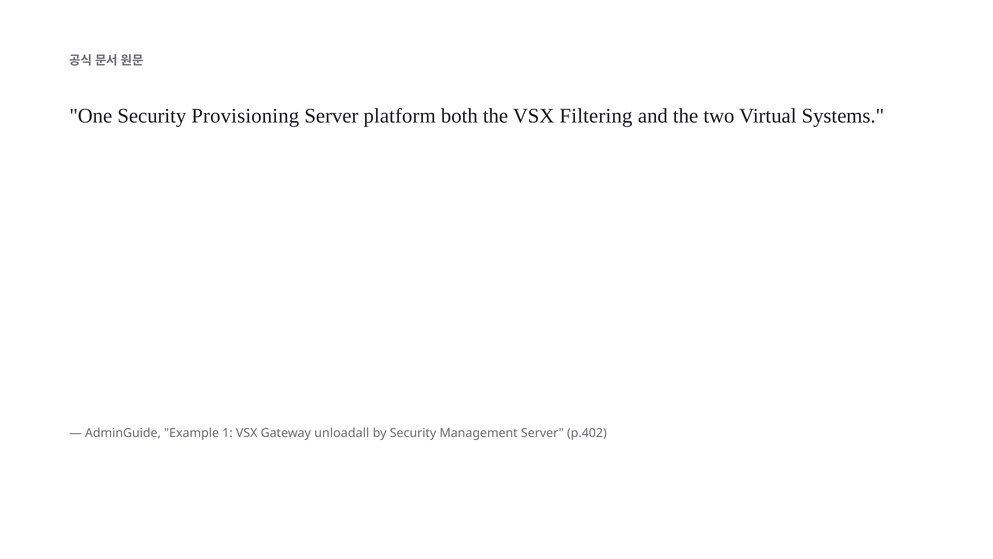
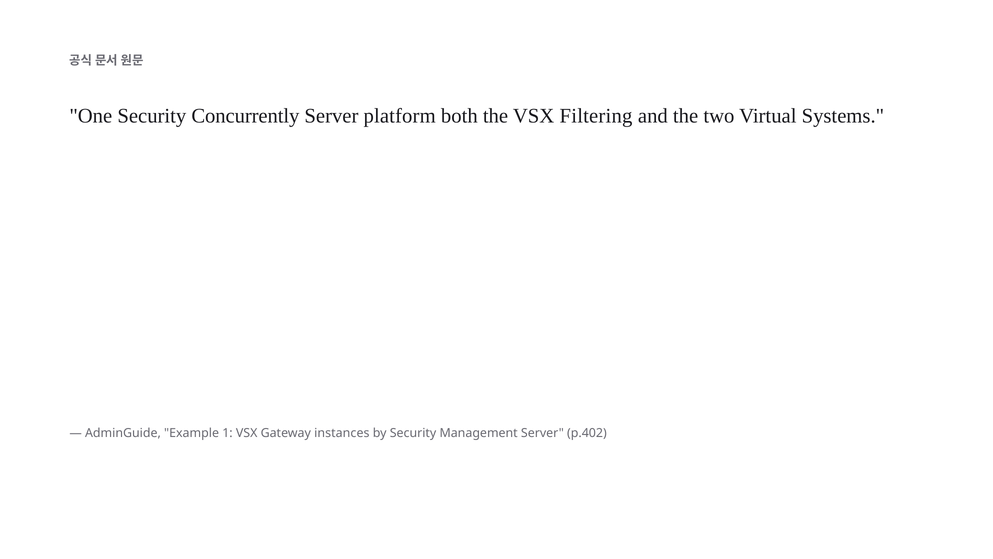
Provisioning: Provisioning -> Concurrently
unloadall: unloadall -> instances
